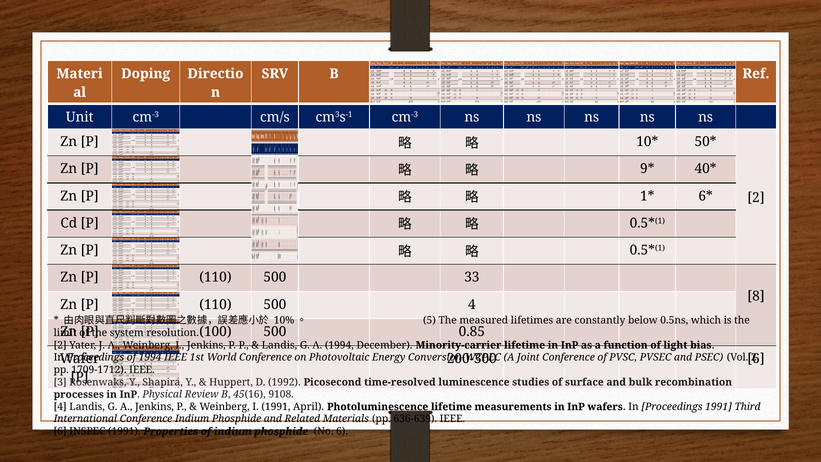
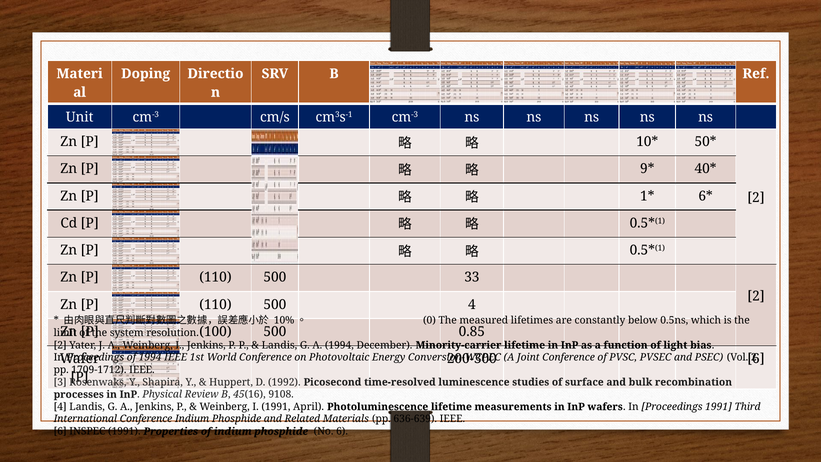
8 at (756, 296): 8 -> 2
5: 5 -> 0
